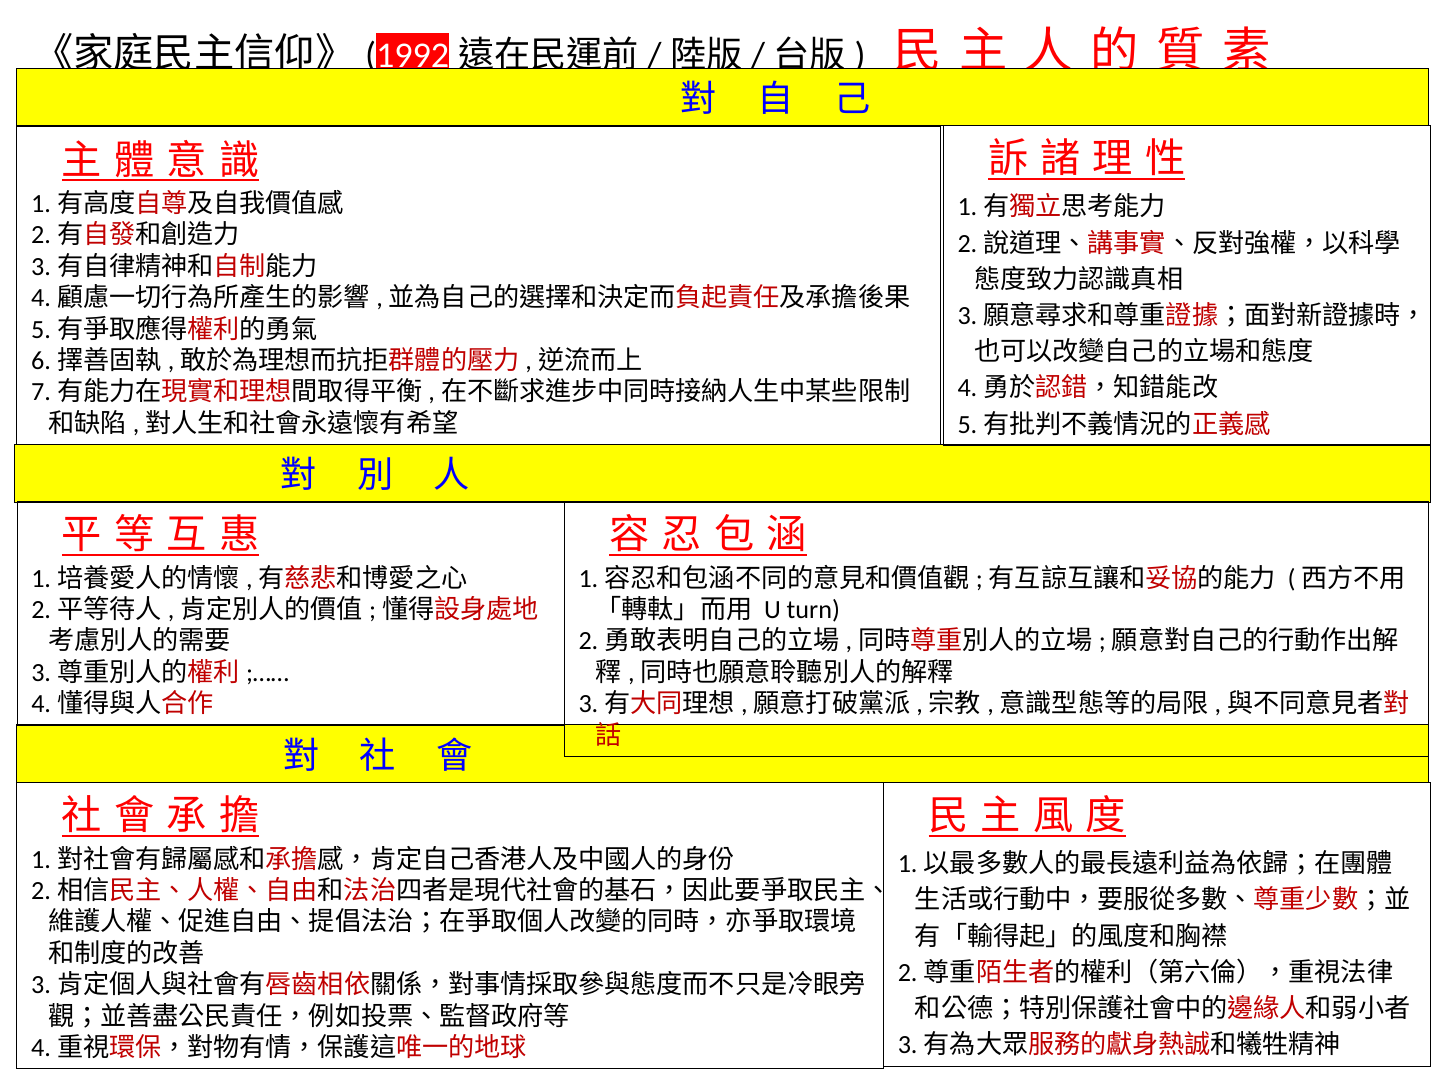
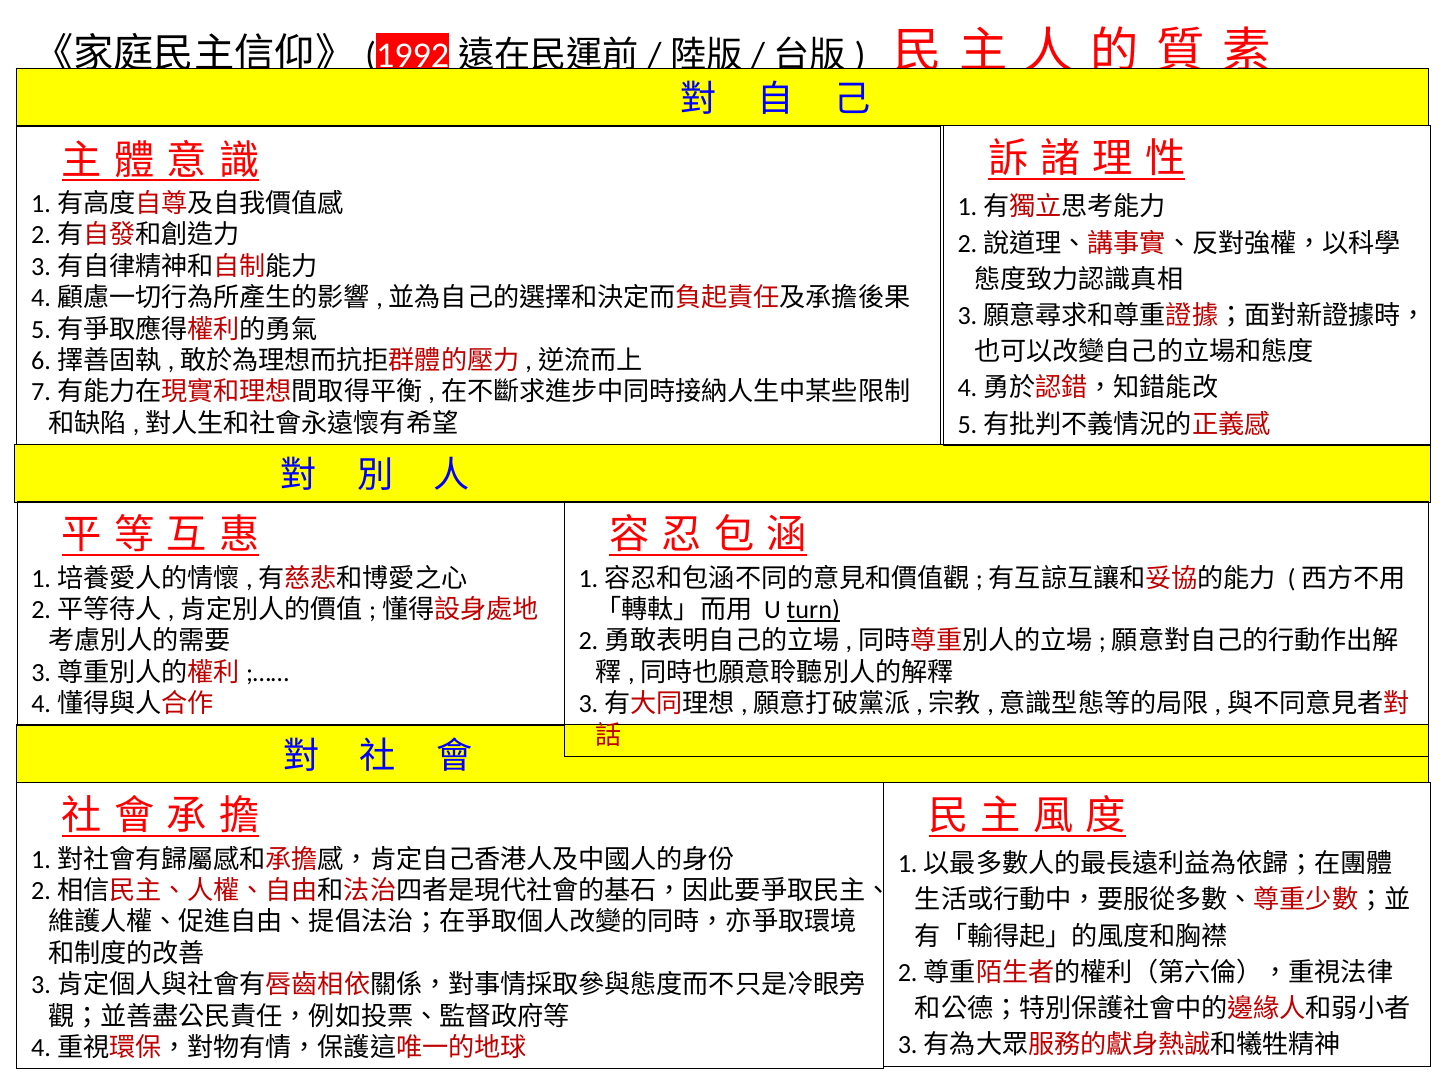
turn underline: none -> present
